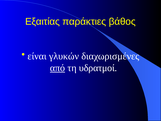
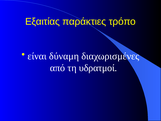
βάθος: βάθος -> τρόπο
γλυκών: γλυκών -> δύναμη
από underline: present -> none
